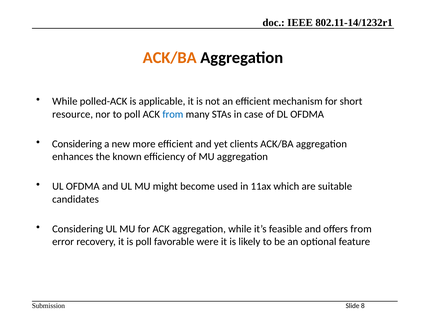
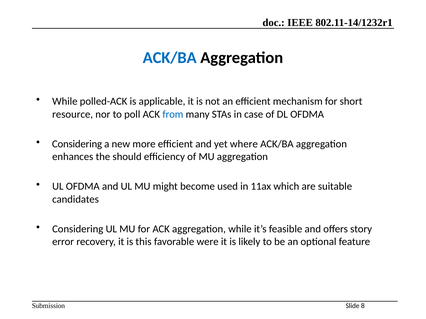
ACK/BA at (170, 58) colour: orange -> blue
clients: clients -> where
known: known -> should
offers from: from -> story
is poll: poll -> this
